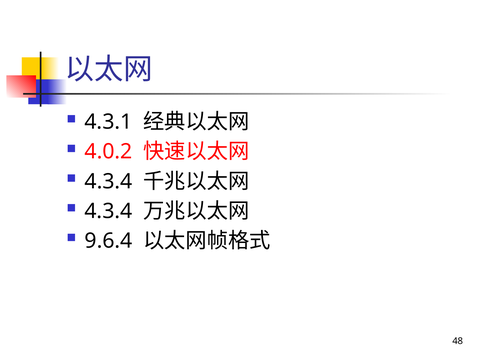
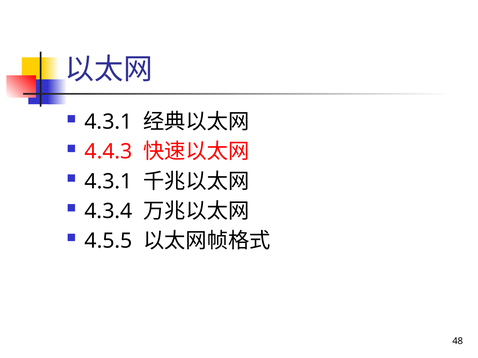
4.0.2: 4.0.2 -> 4.4.3
4.3.4 at (108, 182): 4.3.4 -> 4.3.1
9.6.4: 9.6.4 -> 4.5.5
